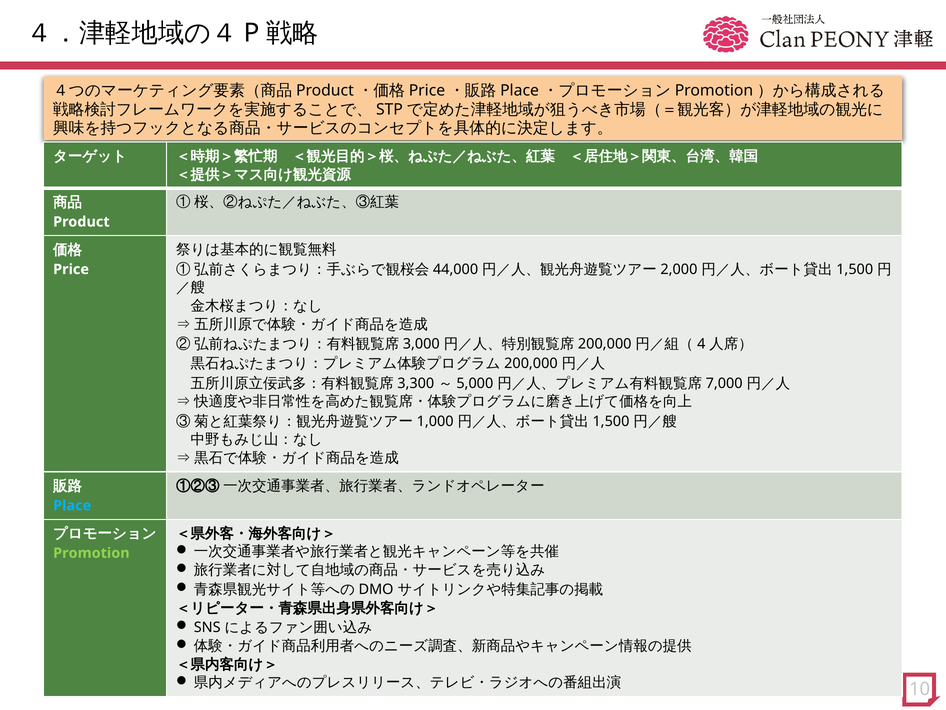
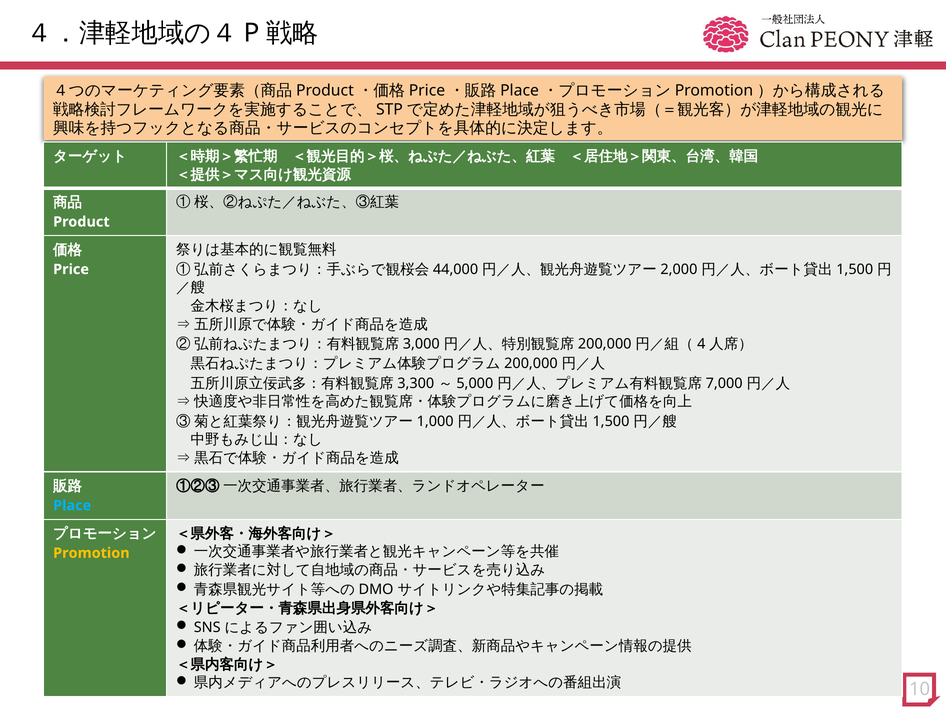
Promotion colour: light green -> yellow
